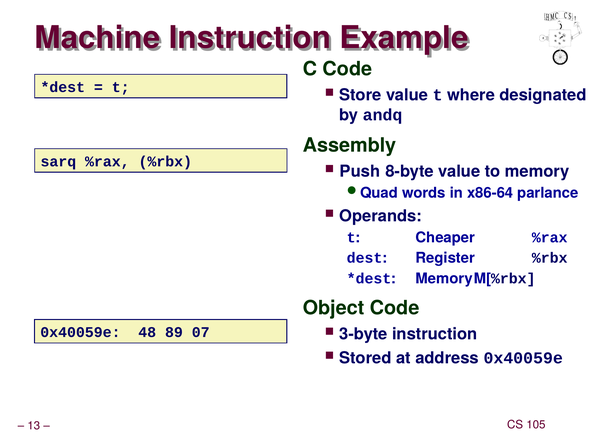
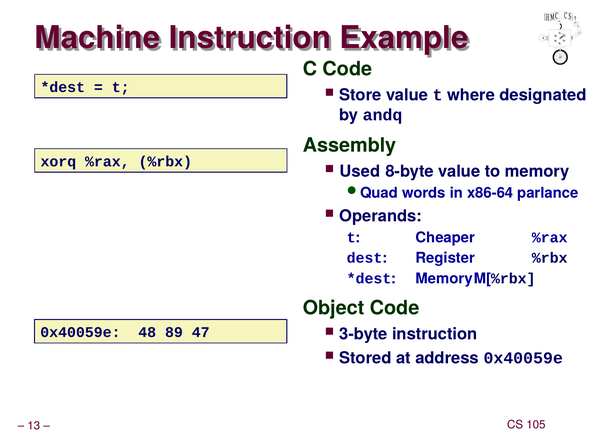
sarq: sarq -> xorq
Push: Push -> Used
07: 07 -> 47
